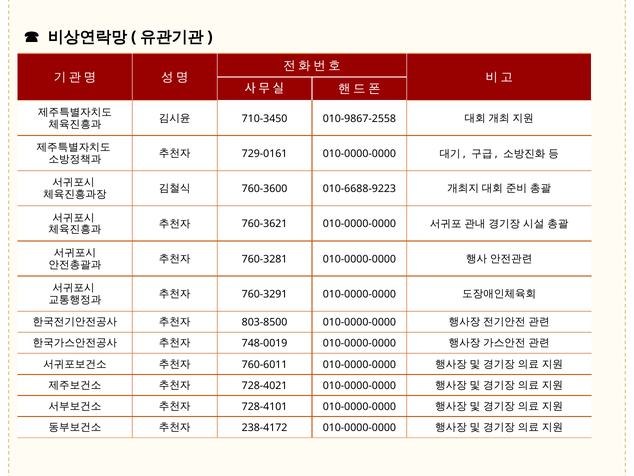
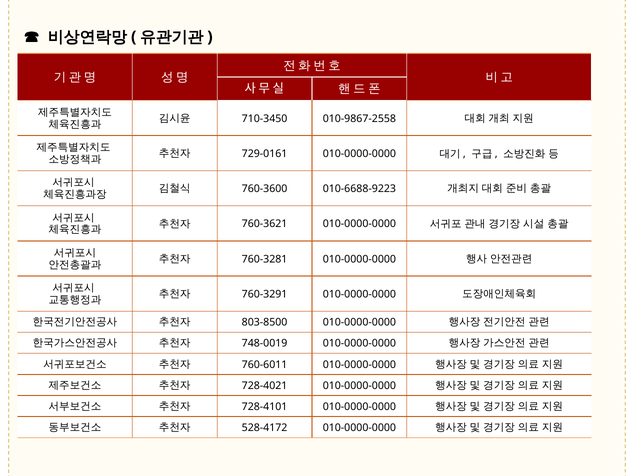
238-4172: 238-4172 -> 528-4172
